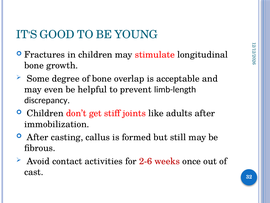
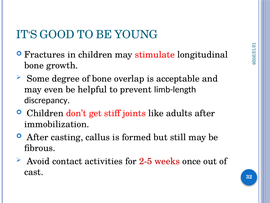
2-6: 2-6 -> 2-5
